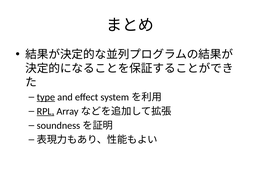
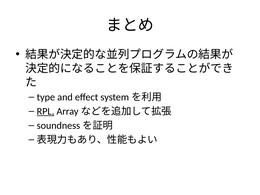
type underline: present -> none
